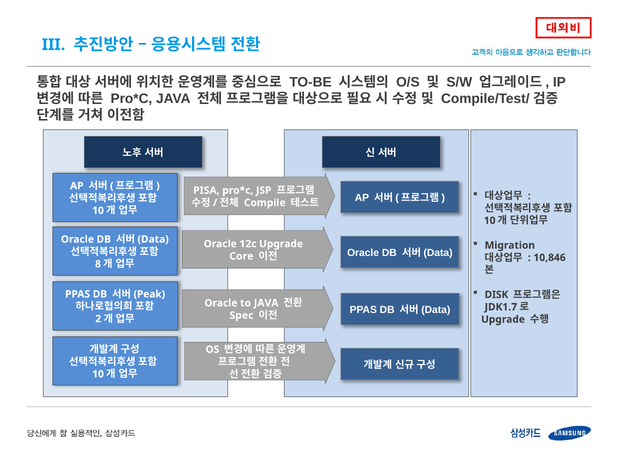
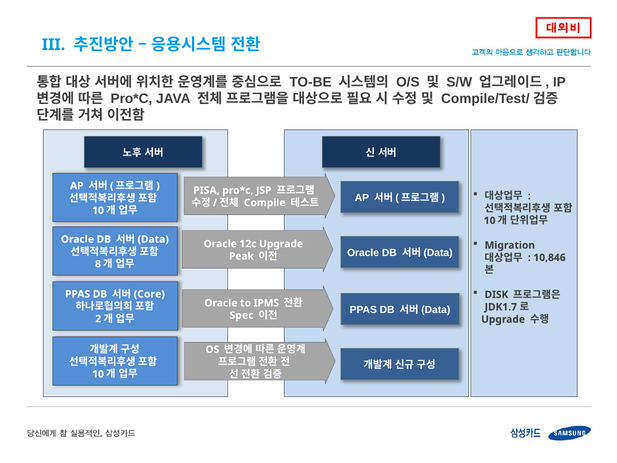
Core: Core -> Peak
Peak: Peak -> Core
to JAVA: JAVA -> IPMS
